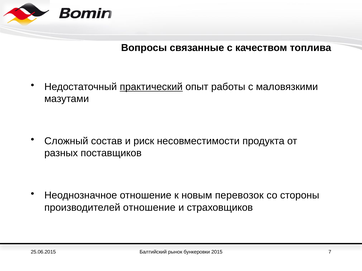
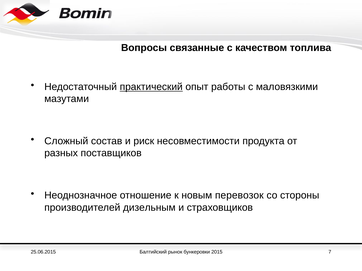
производителей отношение: отношение -> дизельным
